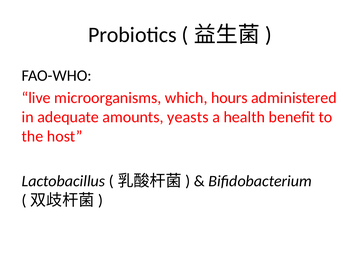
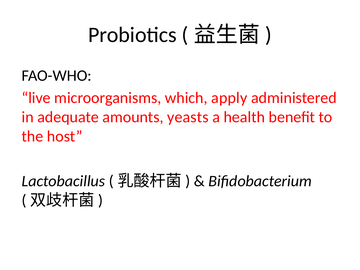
hours: hours -> apply
